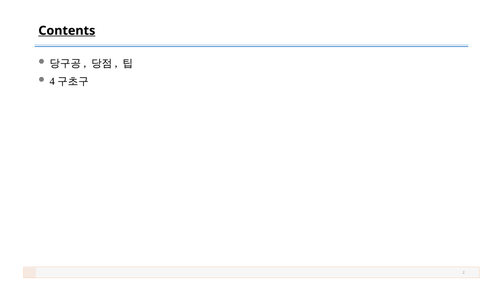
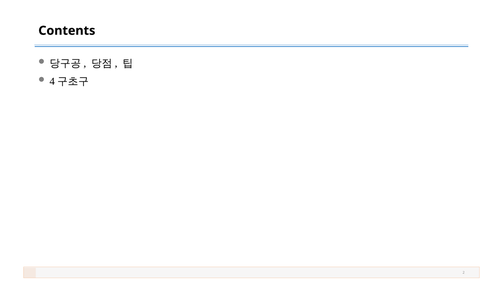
Contents underline: present -> none
